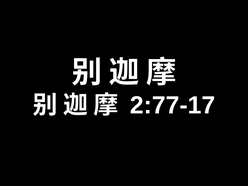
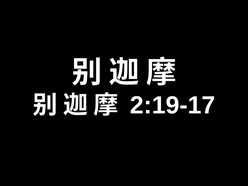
2:77-17: 2:77-17 -> 2:19-17
